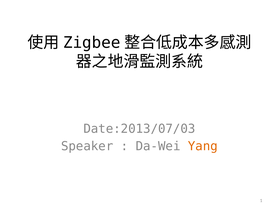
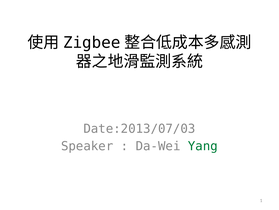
Yang colour: orange -> green
